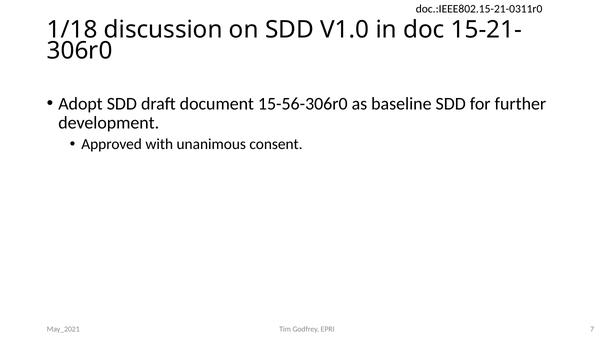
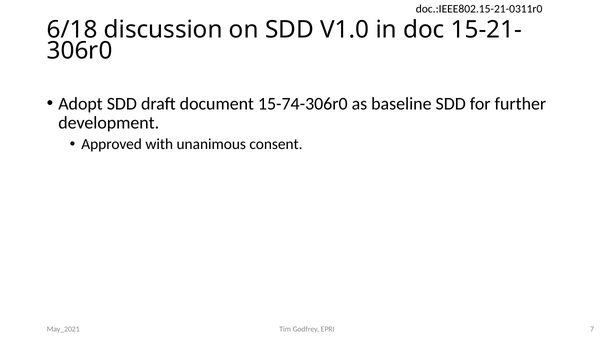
1/18: 1/18 -> 6/18
15-56-306r0: 15-56-306r0 -> 15-74-306r0
